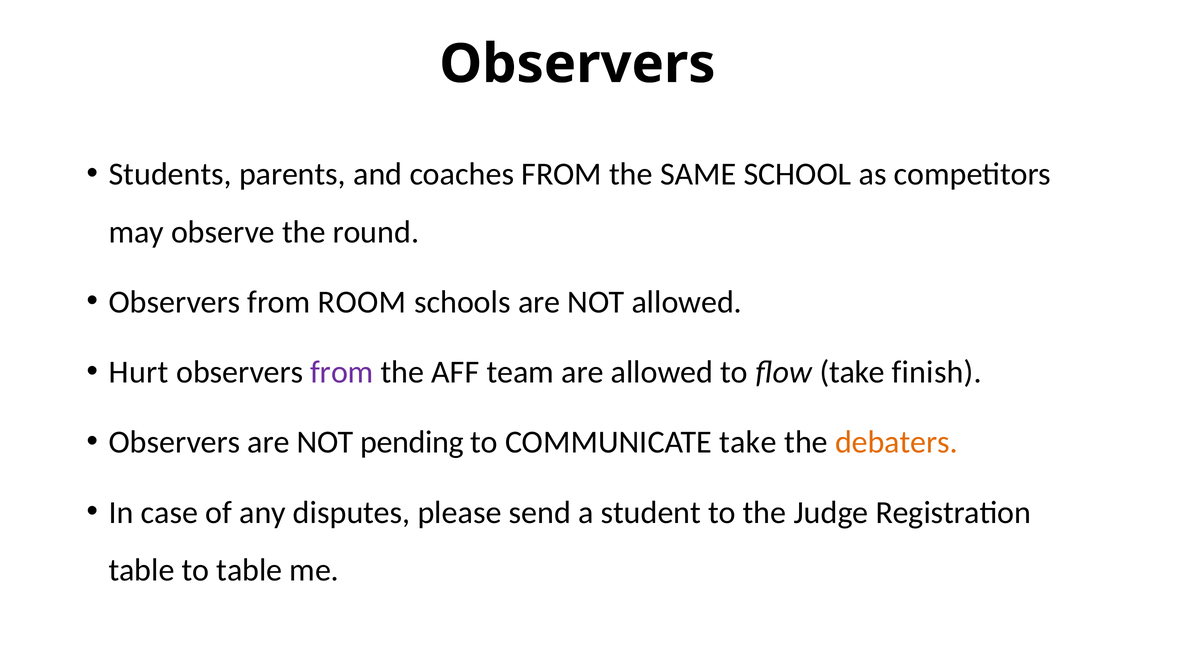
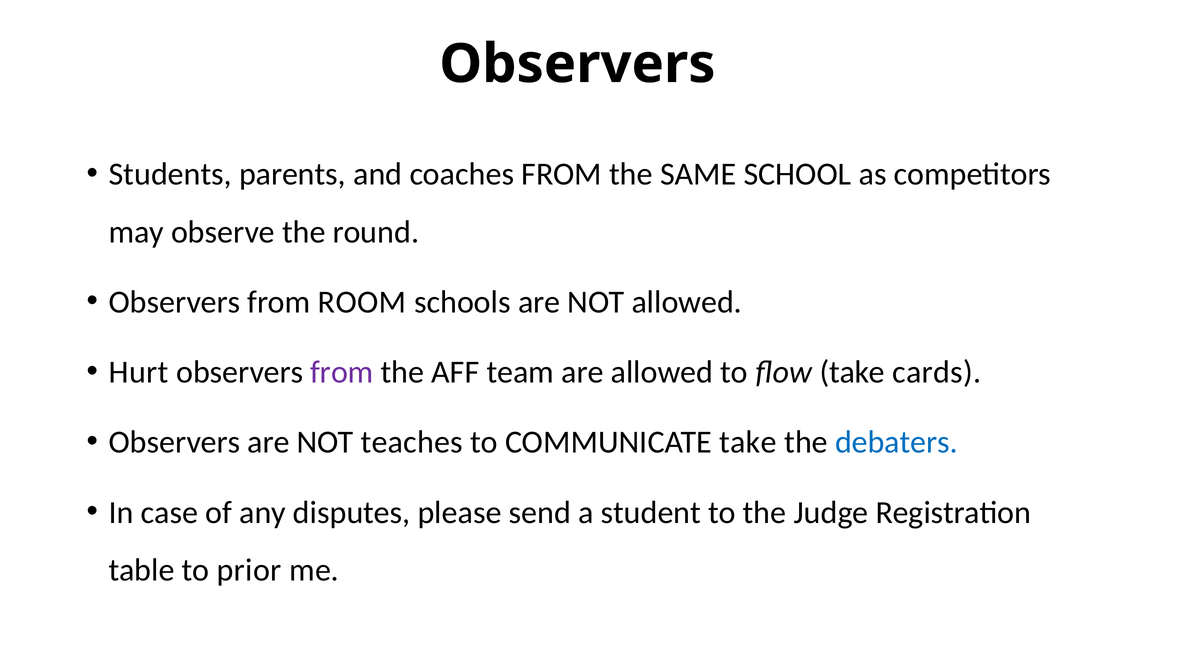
finish: finish -> cards
pending: pending -> teaches
debaters colour: orange -> blue
to table: table -> prior
